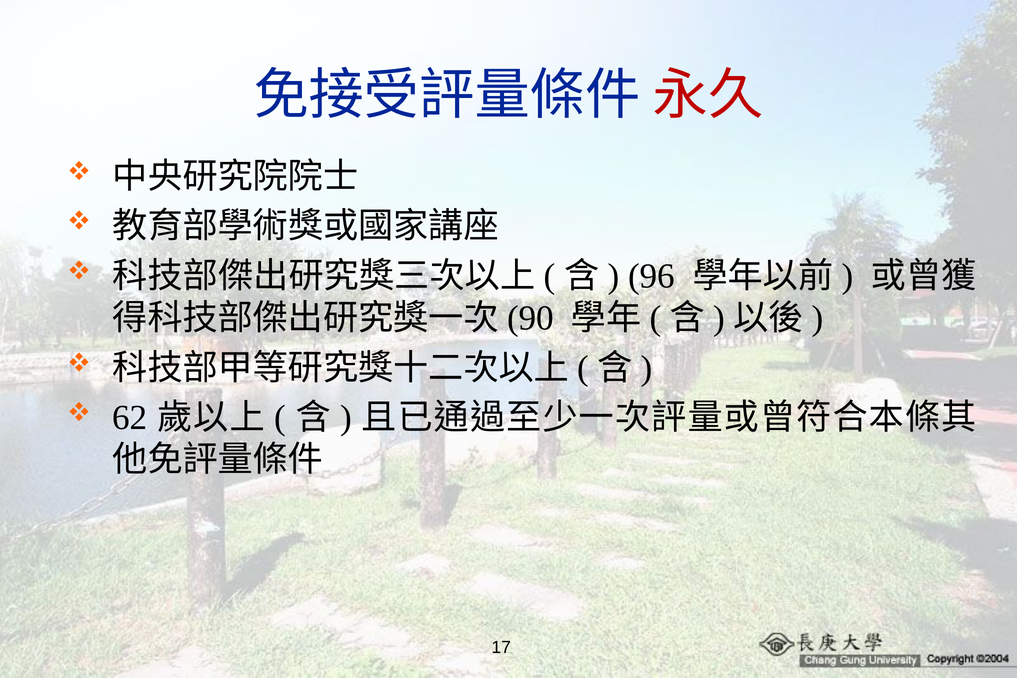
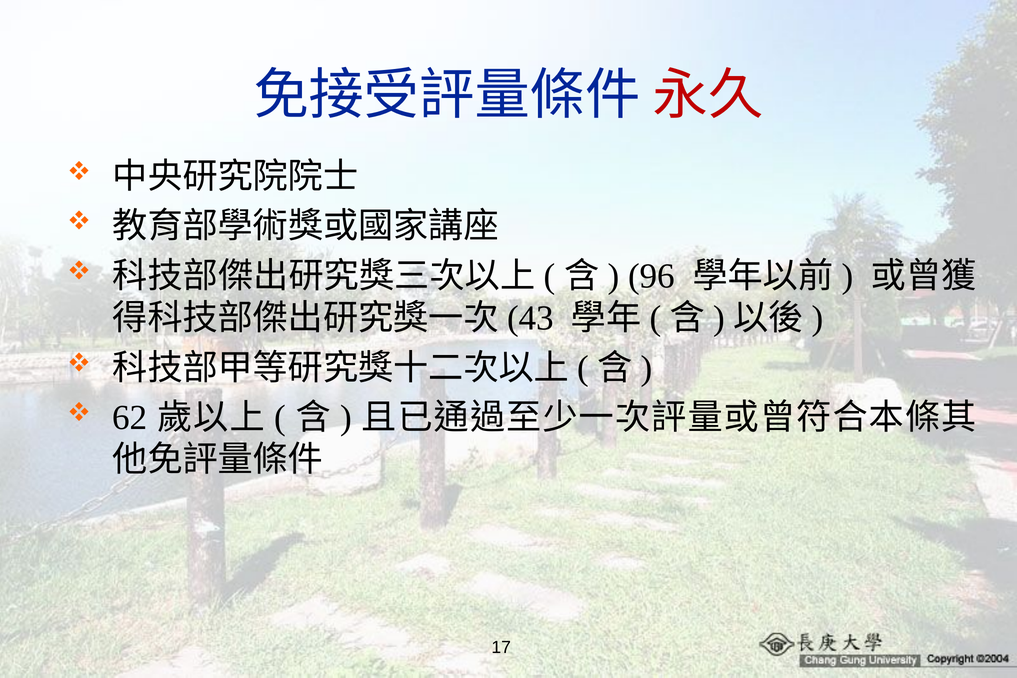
90: 90 -> 43
